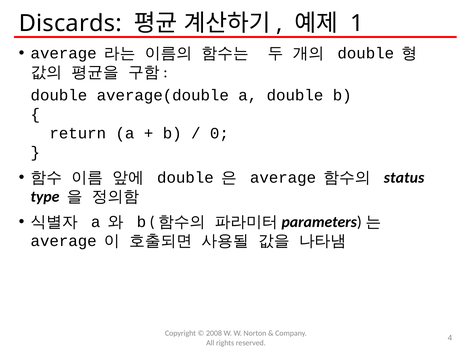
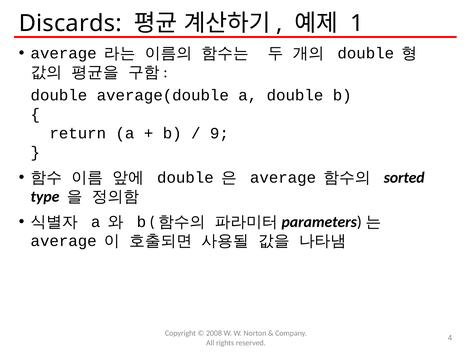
0: 0 -> 9
status: status -> sorted
